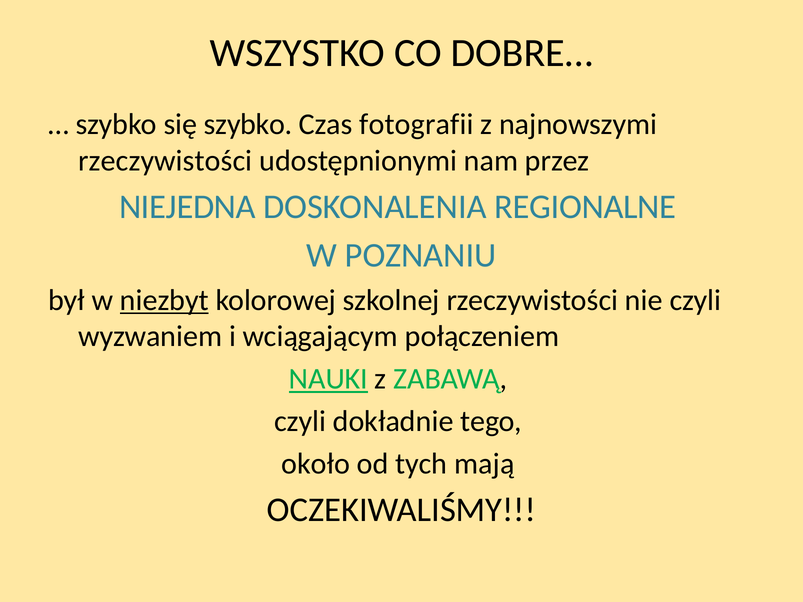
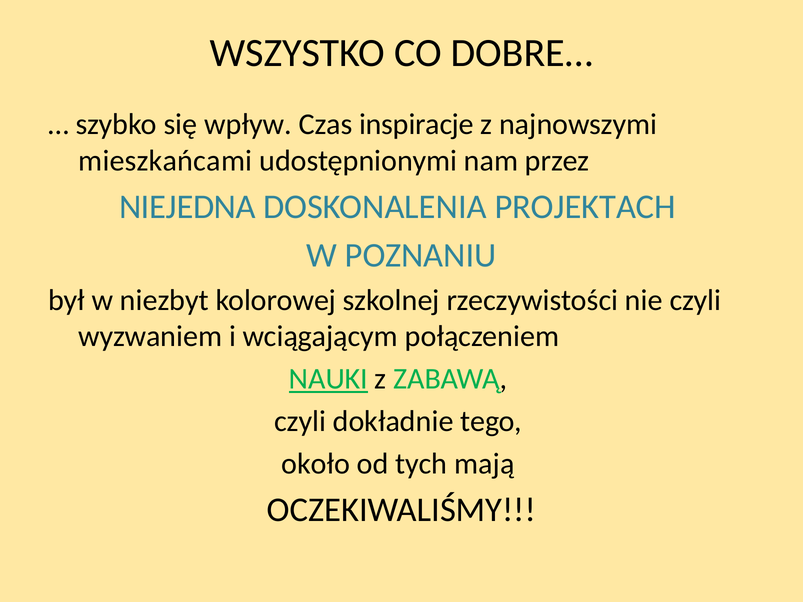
się szybko: szybko -> wpływ
fotografii: fotografii -> inspiracje
rzeczywistości at (165, 161): rzeczywistości -> mieszkańcami
REGIONALNE: REGIONALNE -> PROJEKTACH
niezbyt underline: present -> none
